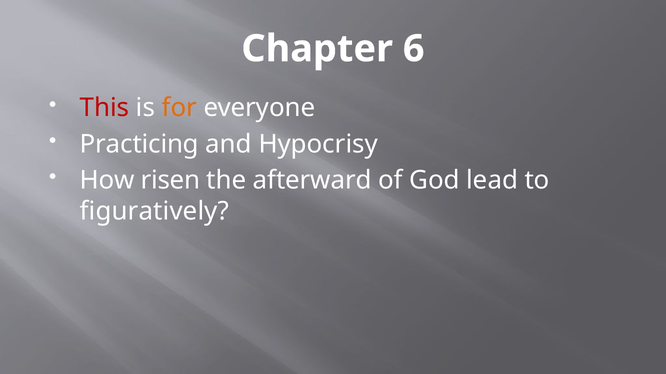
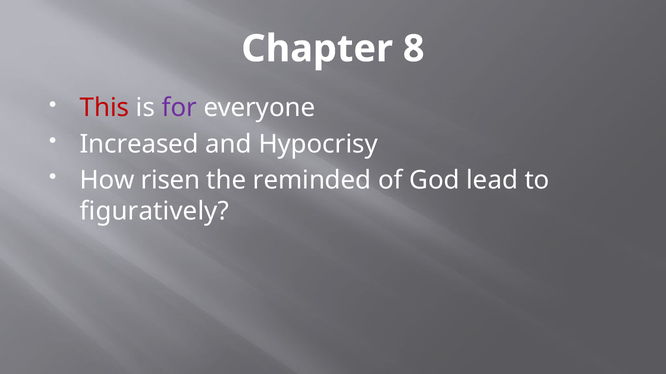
6: 6 -> 8
for colour: orange -> purple
Practicing: Practicing -> Increased
afterward: afterward -> reminded
